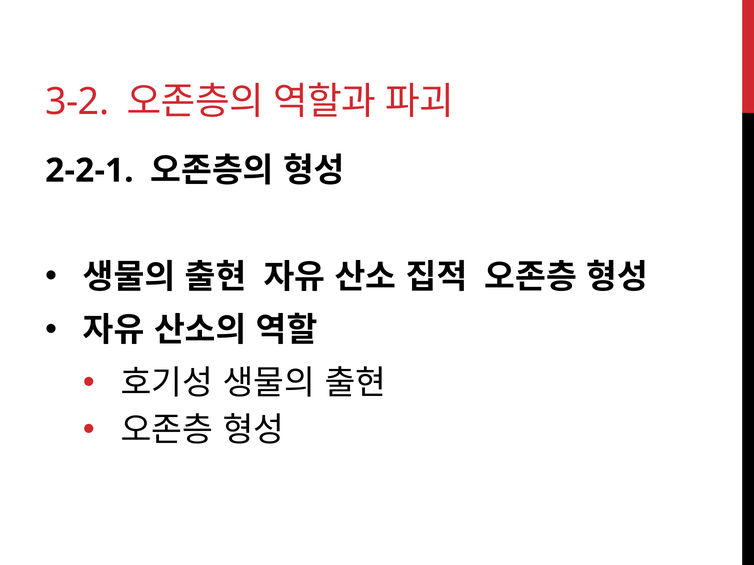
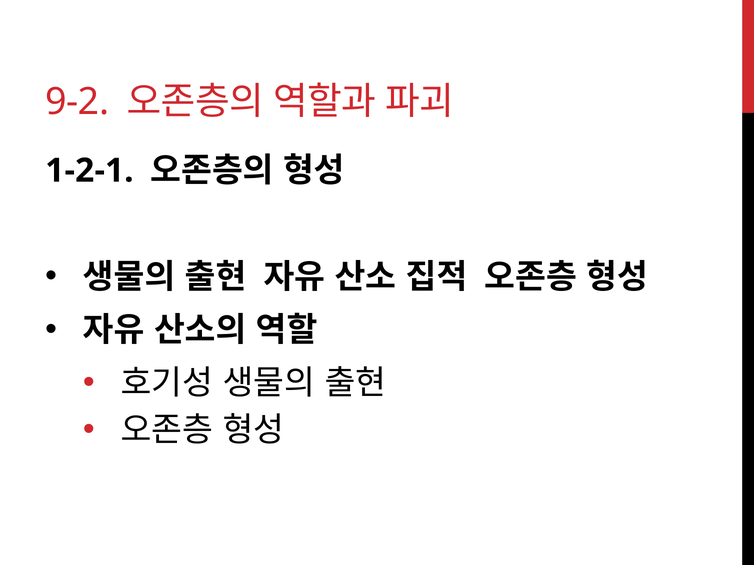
3-2: 3-2 -> 9-2
2-2-1: 2-2-1 -> 1-2-1
